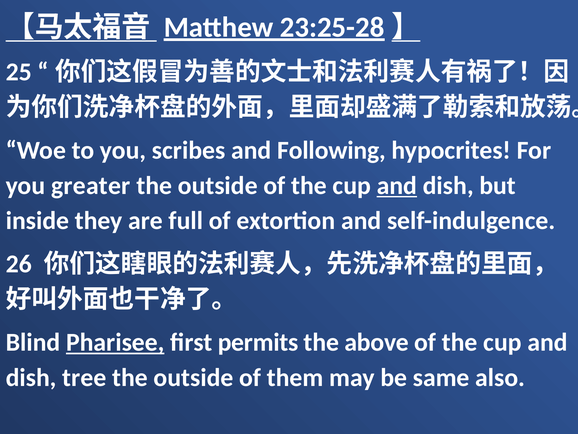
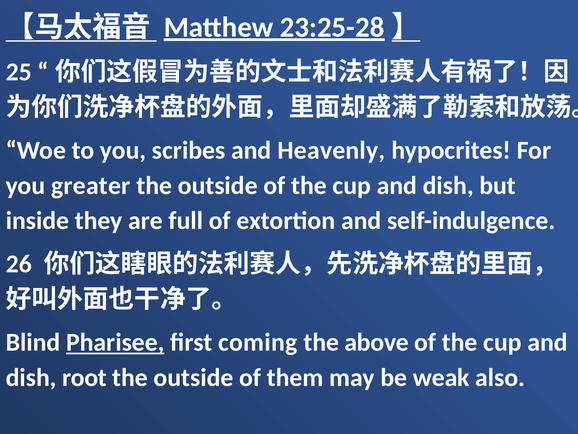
Following: Following -> Heavenly
and at (397, 185) underline: present -> none
permits: permits -> coming
tree: tree -> root
same: same -> weak
